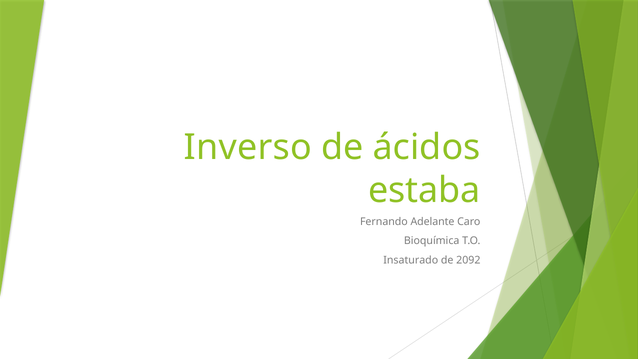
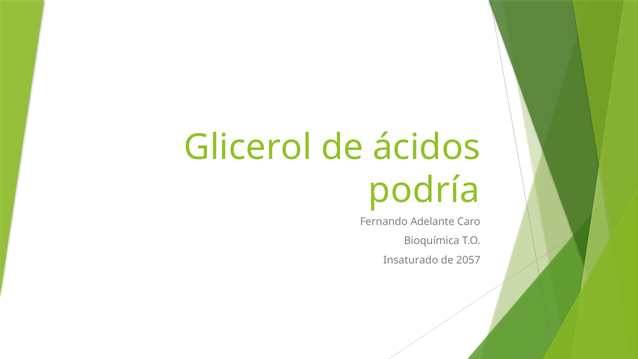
Inverso: Inverso -> Glicerol
estaba: estaba -> podría
2092: 2092 -> 2057
